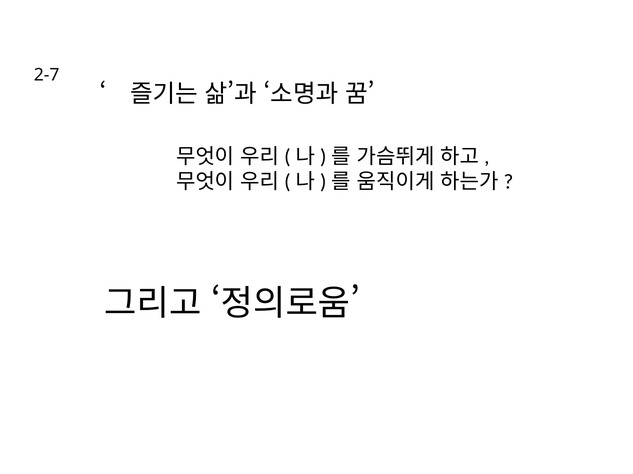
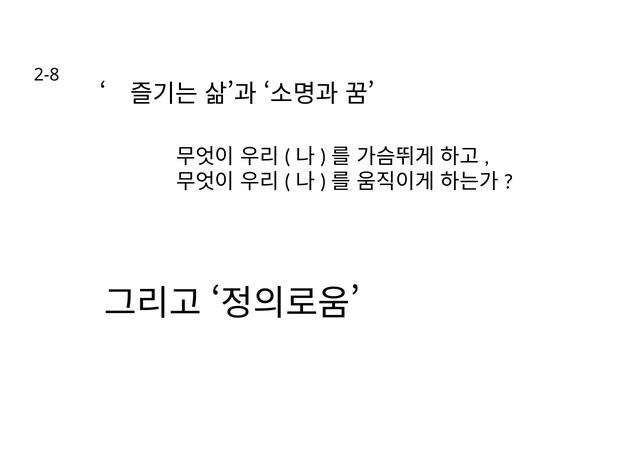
2-7: 2-7 -> 2-8
